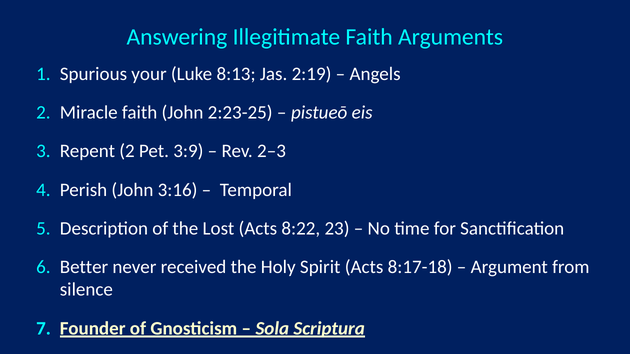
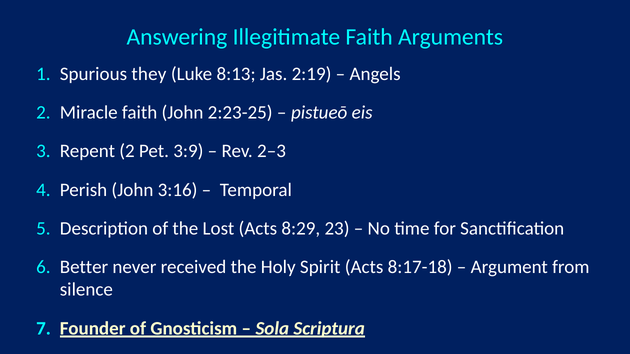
your: your -> they
8:22: 8:22 -> 8:29
